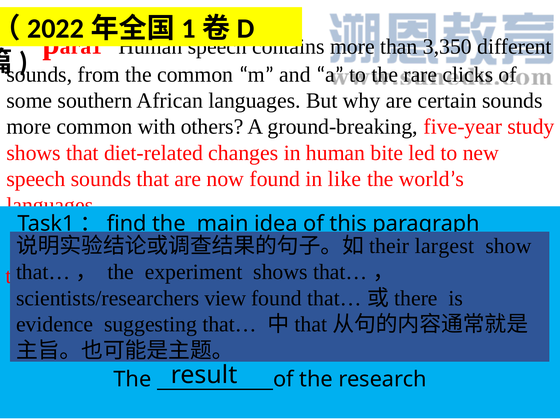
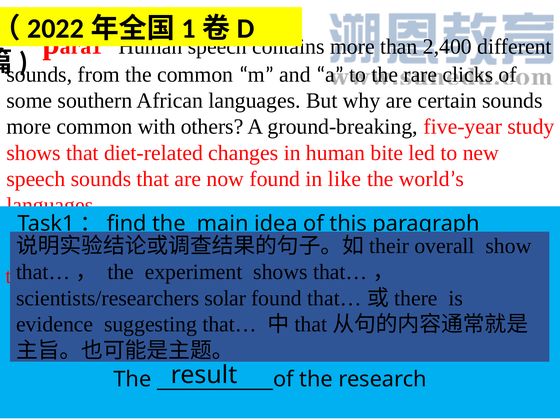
3,350: 3,350 -> 2,400
largest: largest -> overall
view: view -> solar
